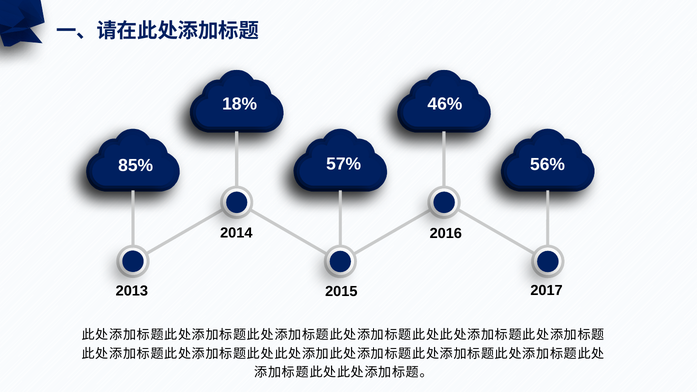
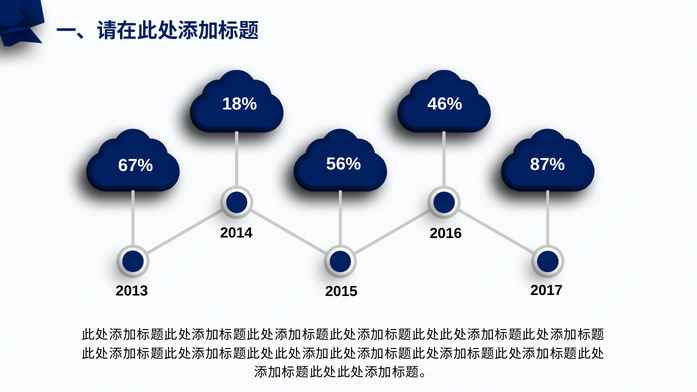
57%: 57% -> 56%
56%: 56% -> 87%
85%: 85% -> 67%
